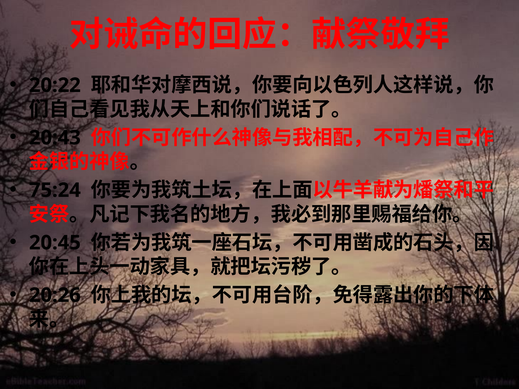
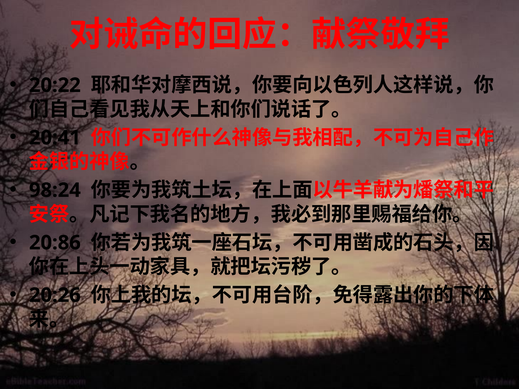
20:43: 20:43 -> 20:41
75:24: 75:24 -> 98:24
20:45: 20:45 -> 20:86
